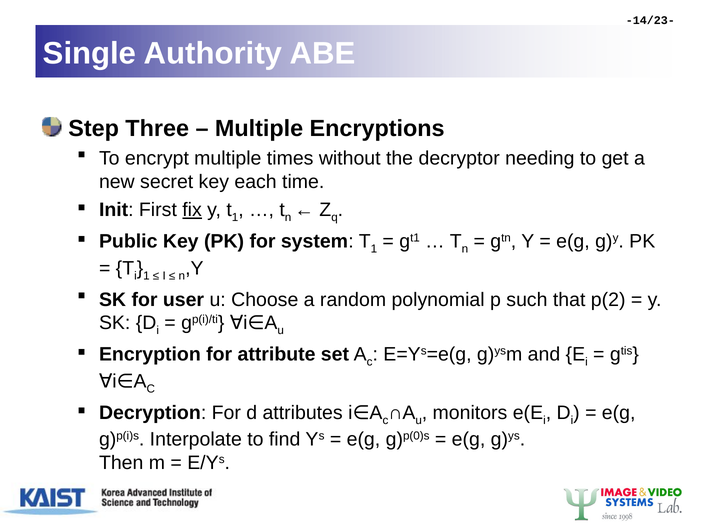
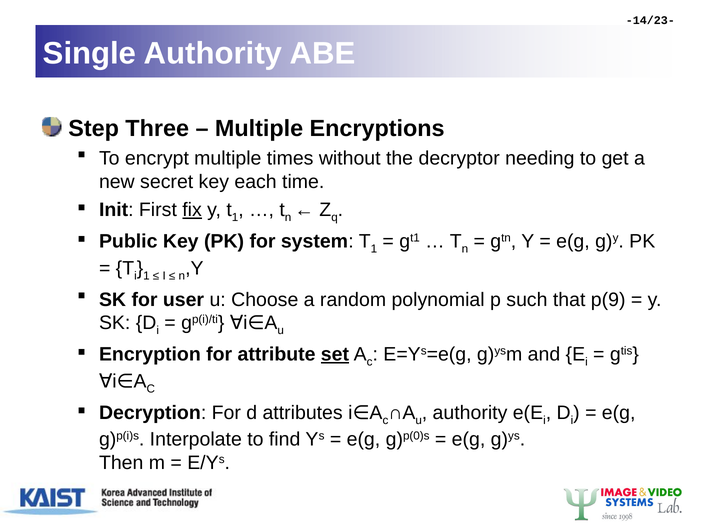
p(2: p(2 -> p(9
set underline: none -> present
monitors at (470, 413): monitors -> authority
